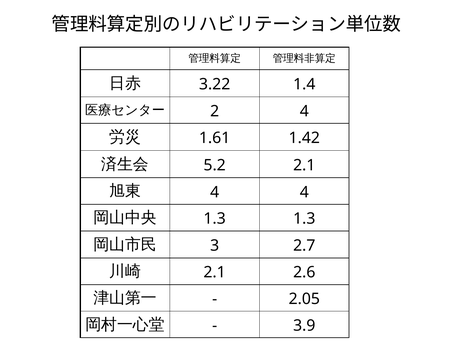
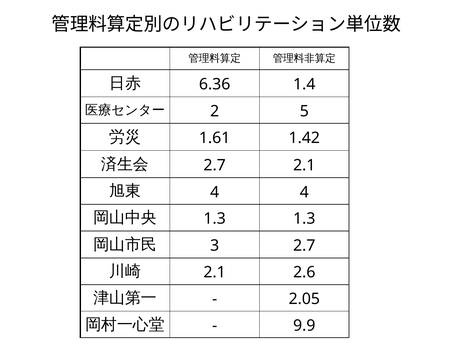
3.22: 3.22 -> 6.36
2 4: 4 -> 5
5.2 at (215, 165): 5.2 -> 2.7
3.9: 3.9 -> 9.9
